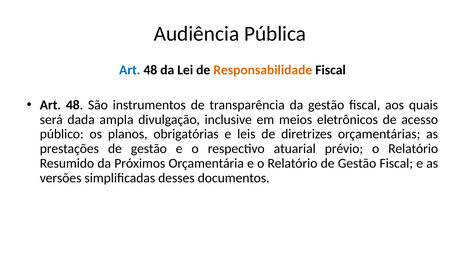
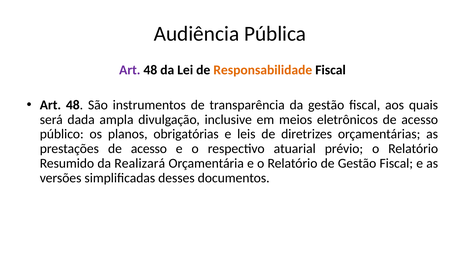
Art at (130, 70) colour: blue -> purple
prestações de gestão: gestão -> acesso
Próximos: Próximos -> Realizará
